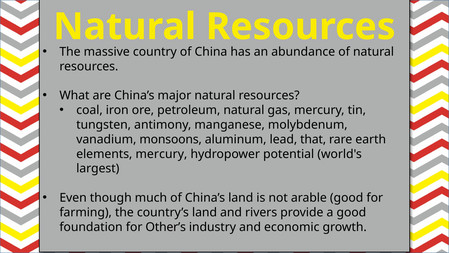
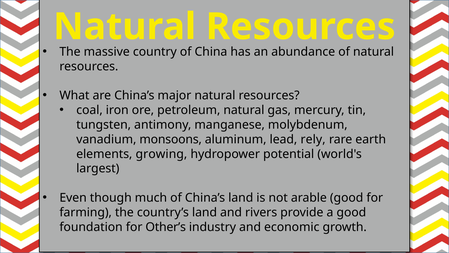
that: that -> rely
elements mercury: mercury -> growing
